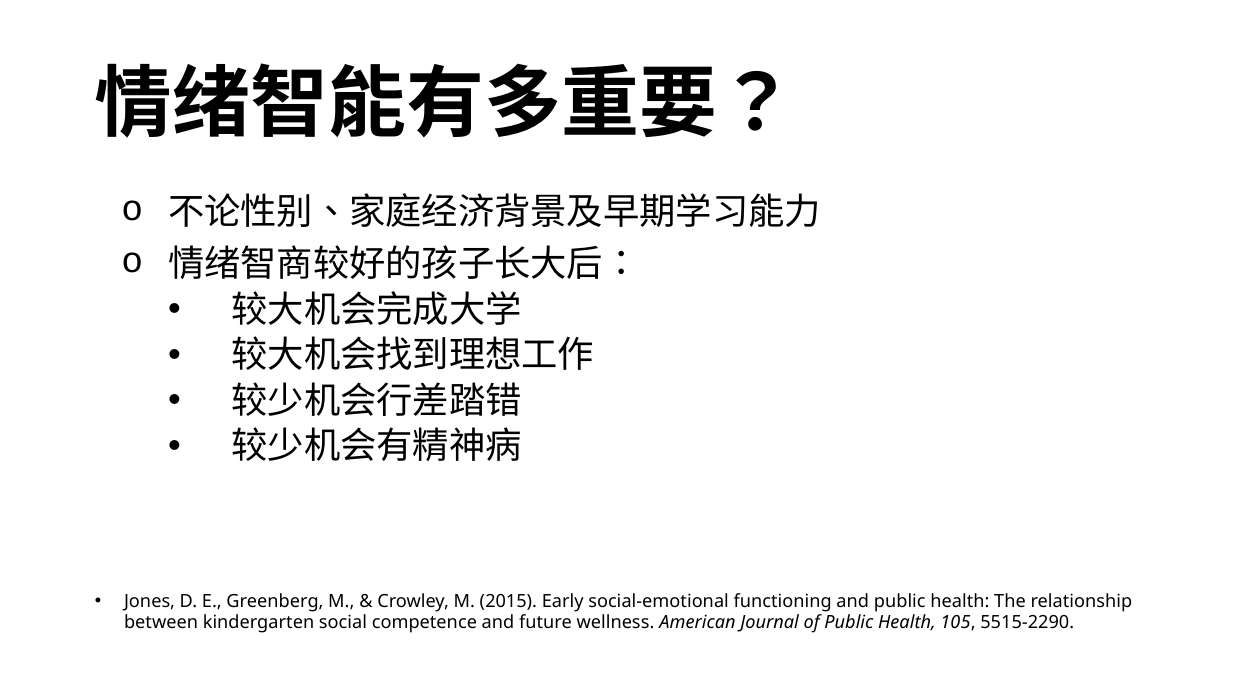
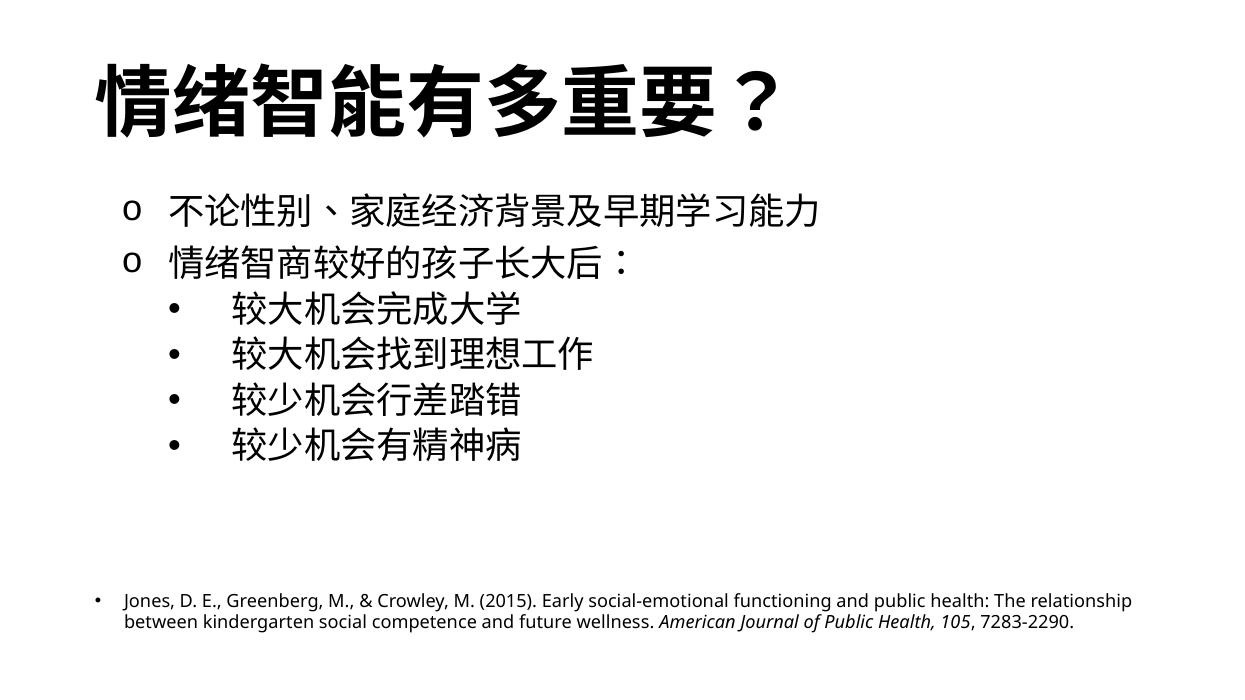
5515-2290: 5515-2290 -> 7283-2290
